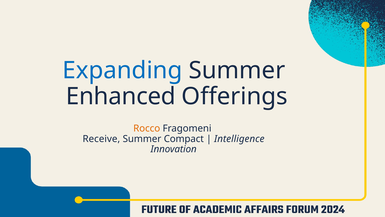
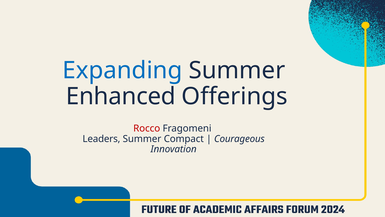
Rocco colour: orange -> red
Receive: Receive -> Leaders
Intelligence: Intelligence -> Courageous
